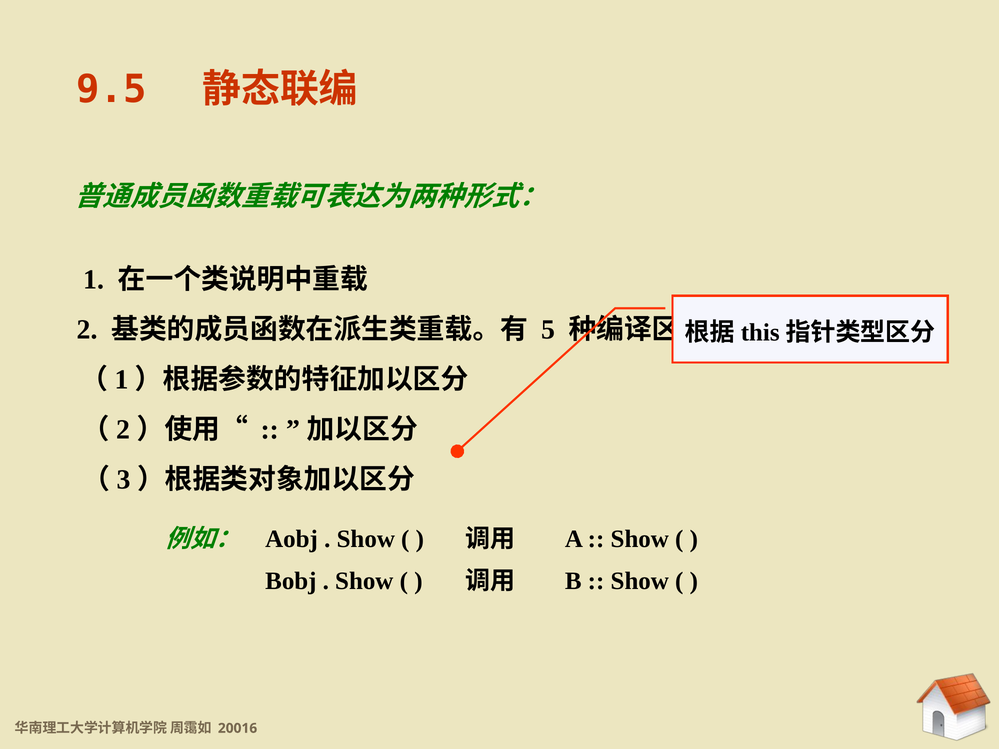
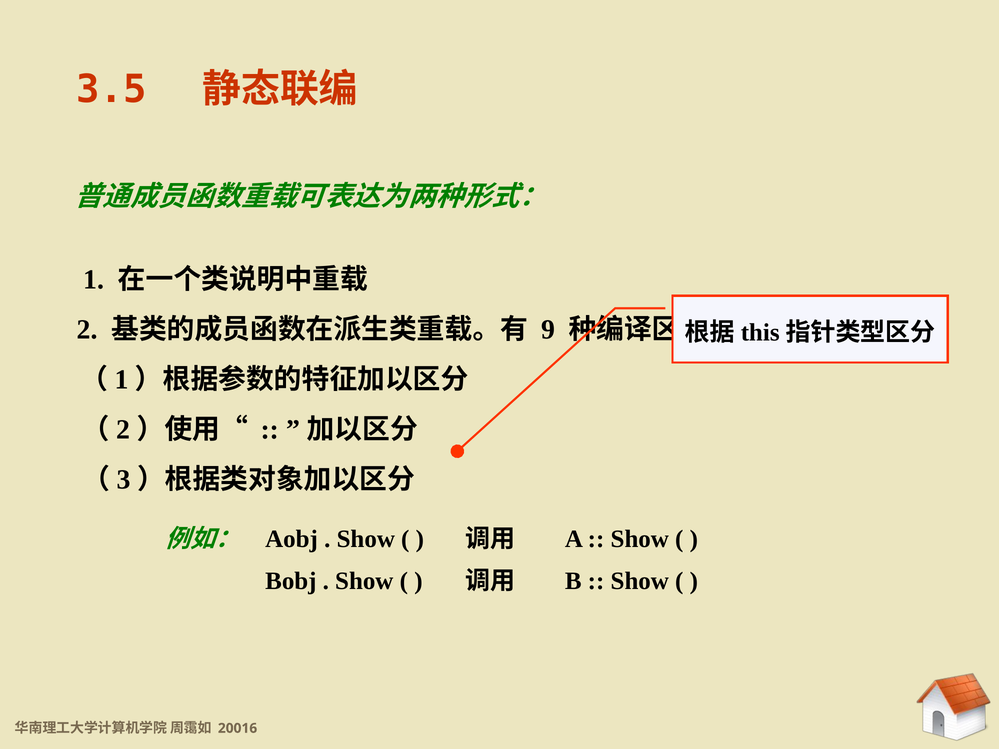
9.5: 9.5 -> 3.5
5: 5 -> 9
